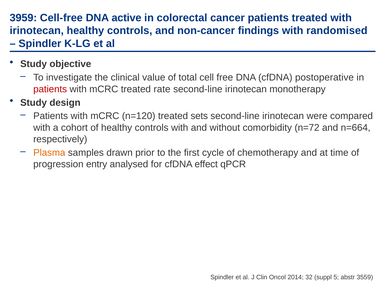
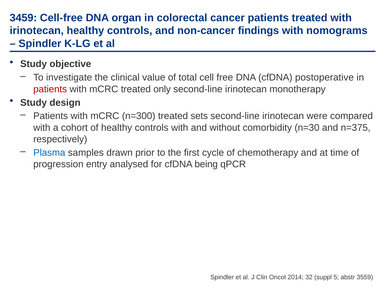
3959: 3959 -> 3459
active: active -> organ
randomised: randomised -> nomograms
rate: rate -> only
n=120: n=120 -> n=300
n=72: n=72 -> n=30
n=664: n=664 -> n=375
Plasma colour: orange -> blue
effect: effect -> being
